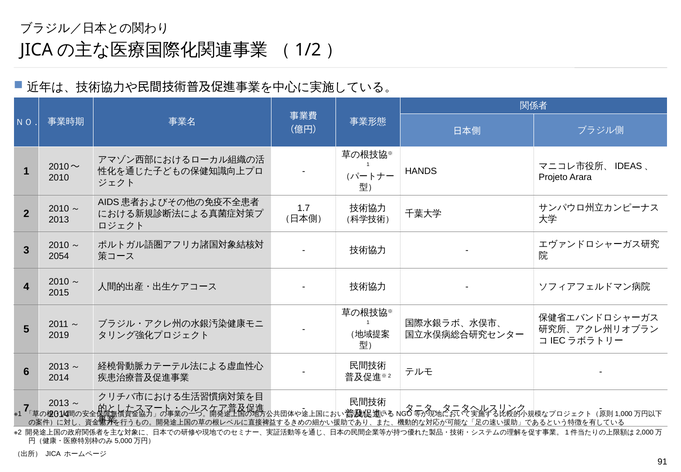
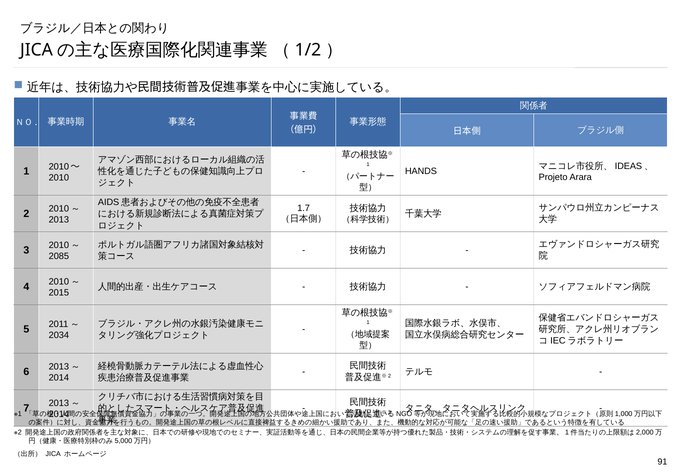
2054: 2054 -> 2085
2019: 2019 -> 2034
